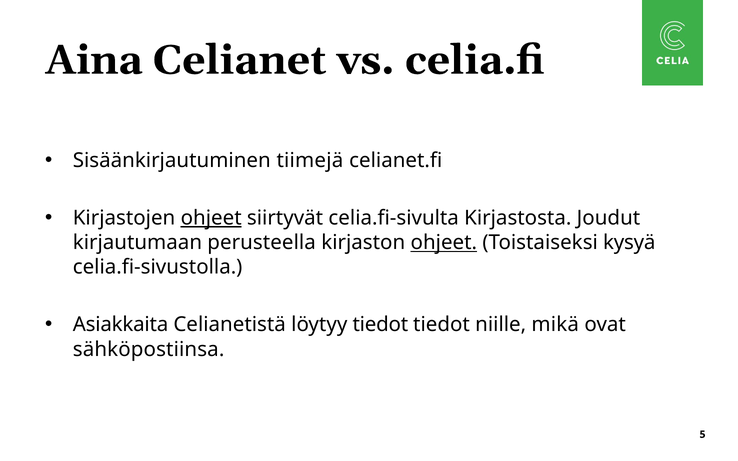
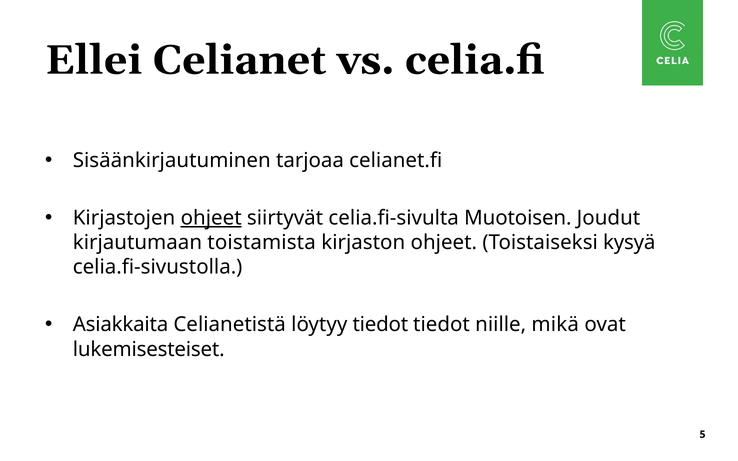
Aina: Aina -> Ellei
tiimejä: tiimejä -> tarjoaa
Kirjastosta: Kirjastosta -> Muotoisen
perusteella: perusteella -> toistamista
ohjeet at (444, 243) underline: present -> none
sähköpostiinsa: sähköpostiinsa -> lukemisesteiset
